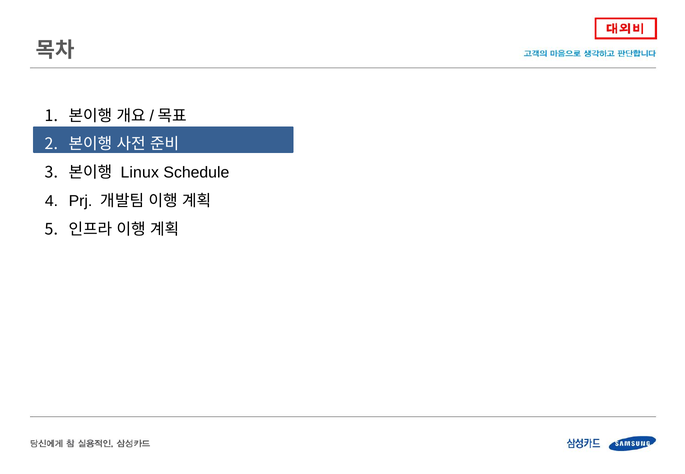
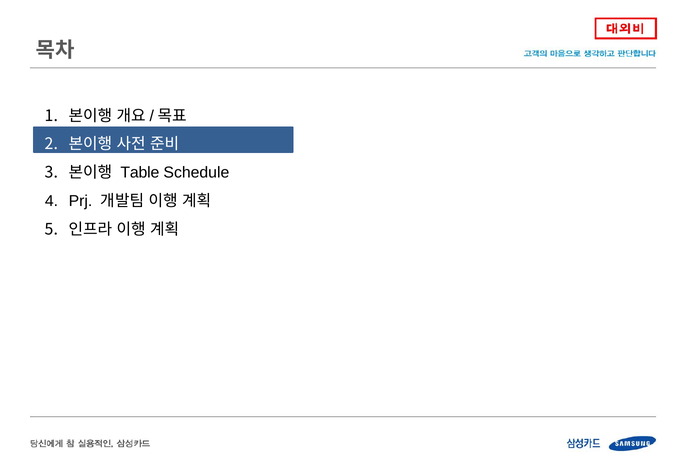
Linux: Linux -> Table
